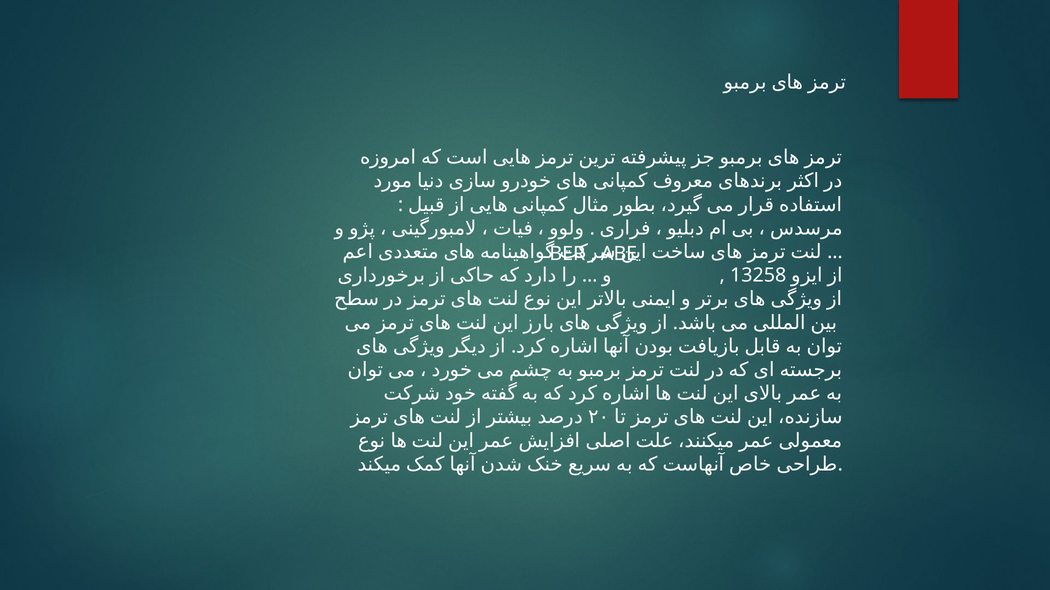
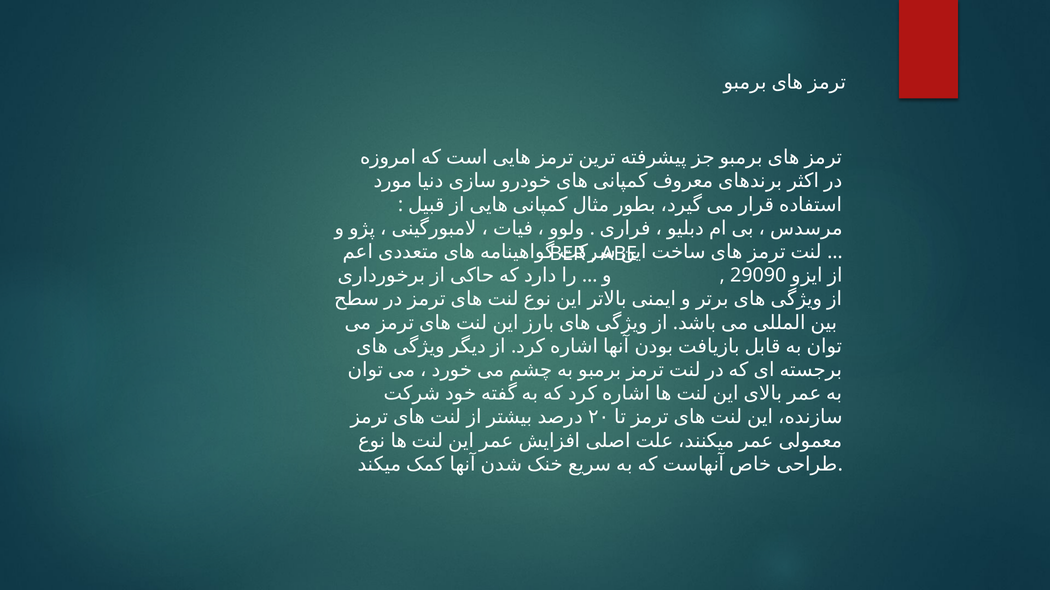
13258: 13258 -> 29090
